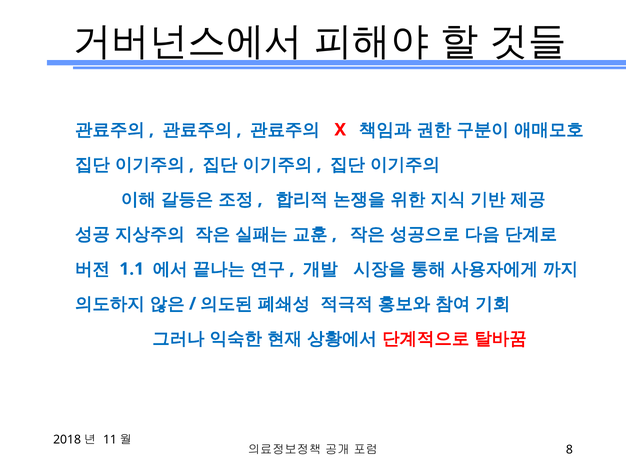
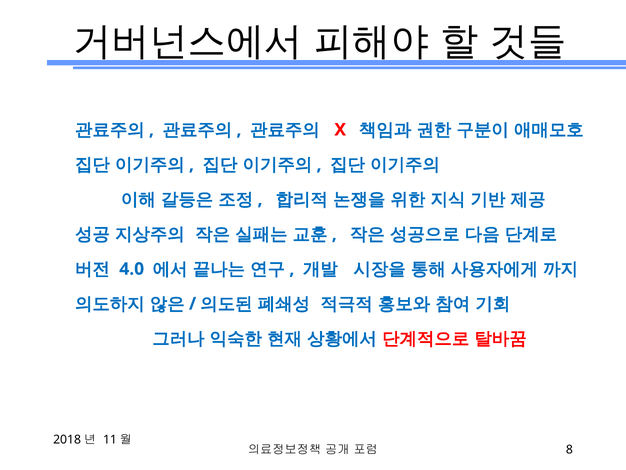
1.1: 1.1 -> 4.0
